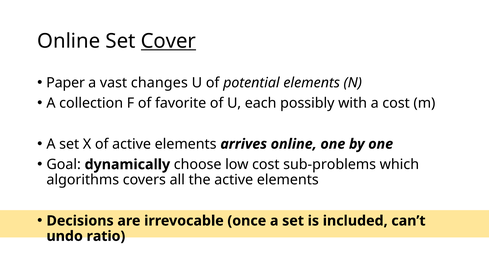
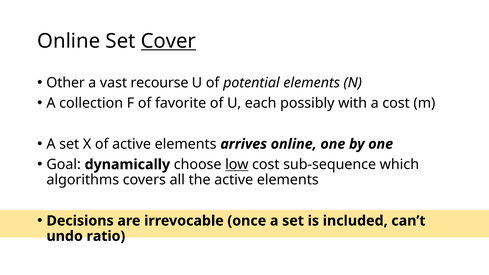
Paper: Paper -> Other
changes: changes -> recourse
low underline: none -> present
sub-problems: sub-problems -> sub-sequence
